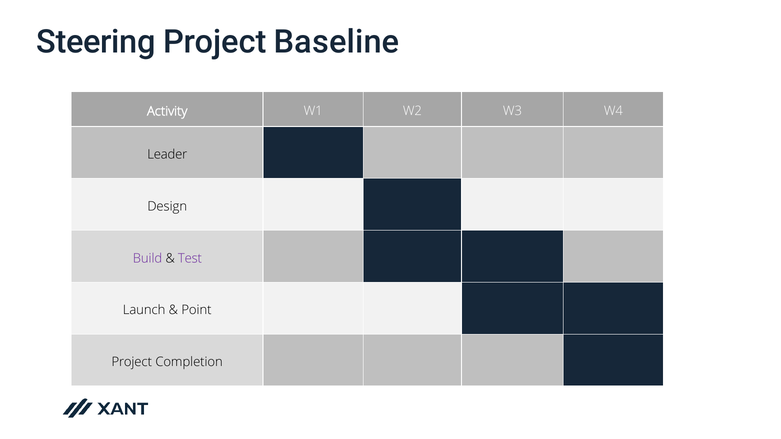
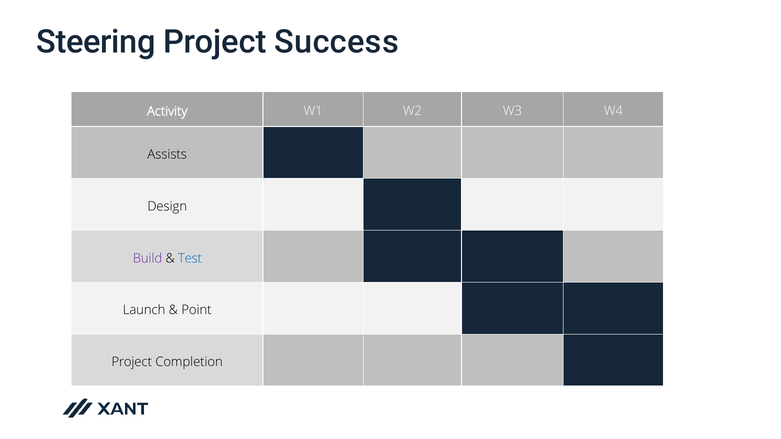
Baseline: Baseline -> Success
Leader: Leader -> Assists
Test colour: purple -> blue
